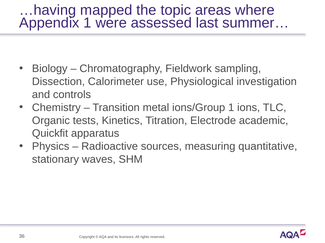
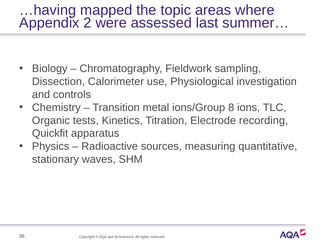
Appendix 1: 1 -> 2
ions/Group 1: 1 -> 8
academic: academic -> recording
